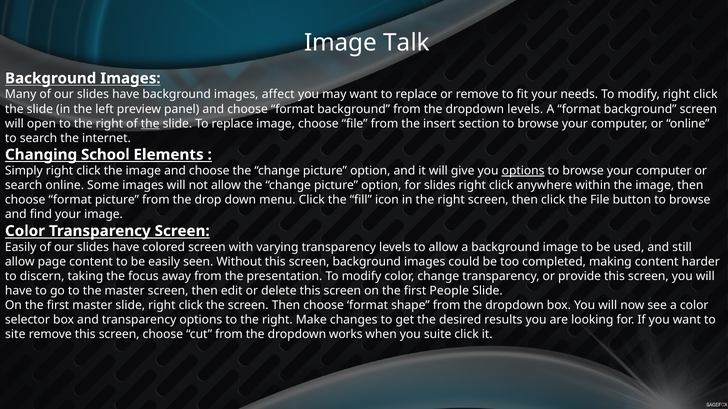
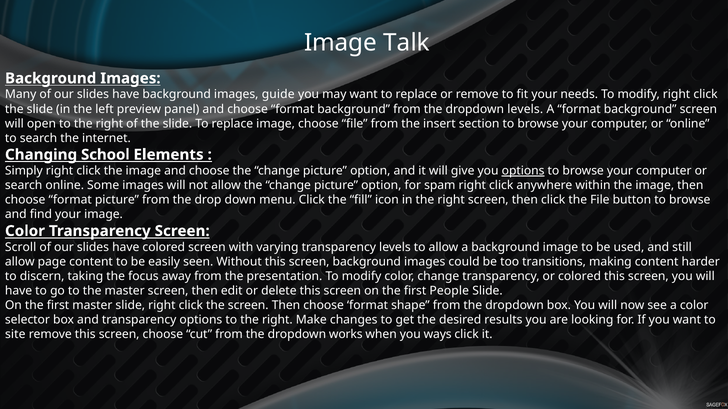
affect: affect -> guide
the at (150, 124) underline: present -> none
for slides: slides -> spam
Easily at (21, 247): Easily -> Scroll
completed: completed -> transitions
or provide: provide -> colored
suite: suite -> ways
